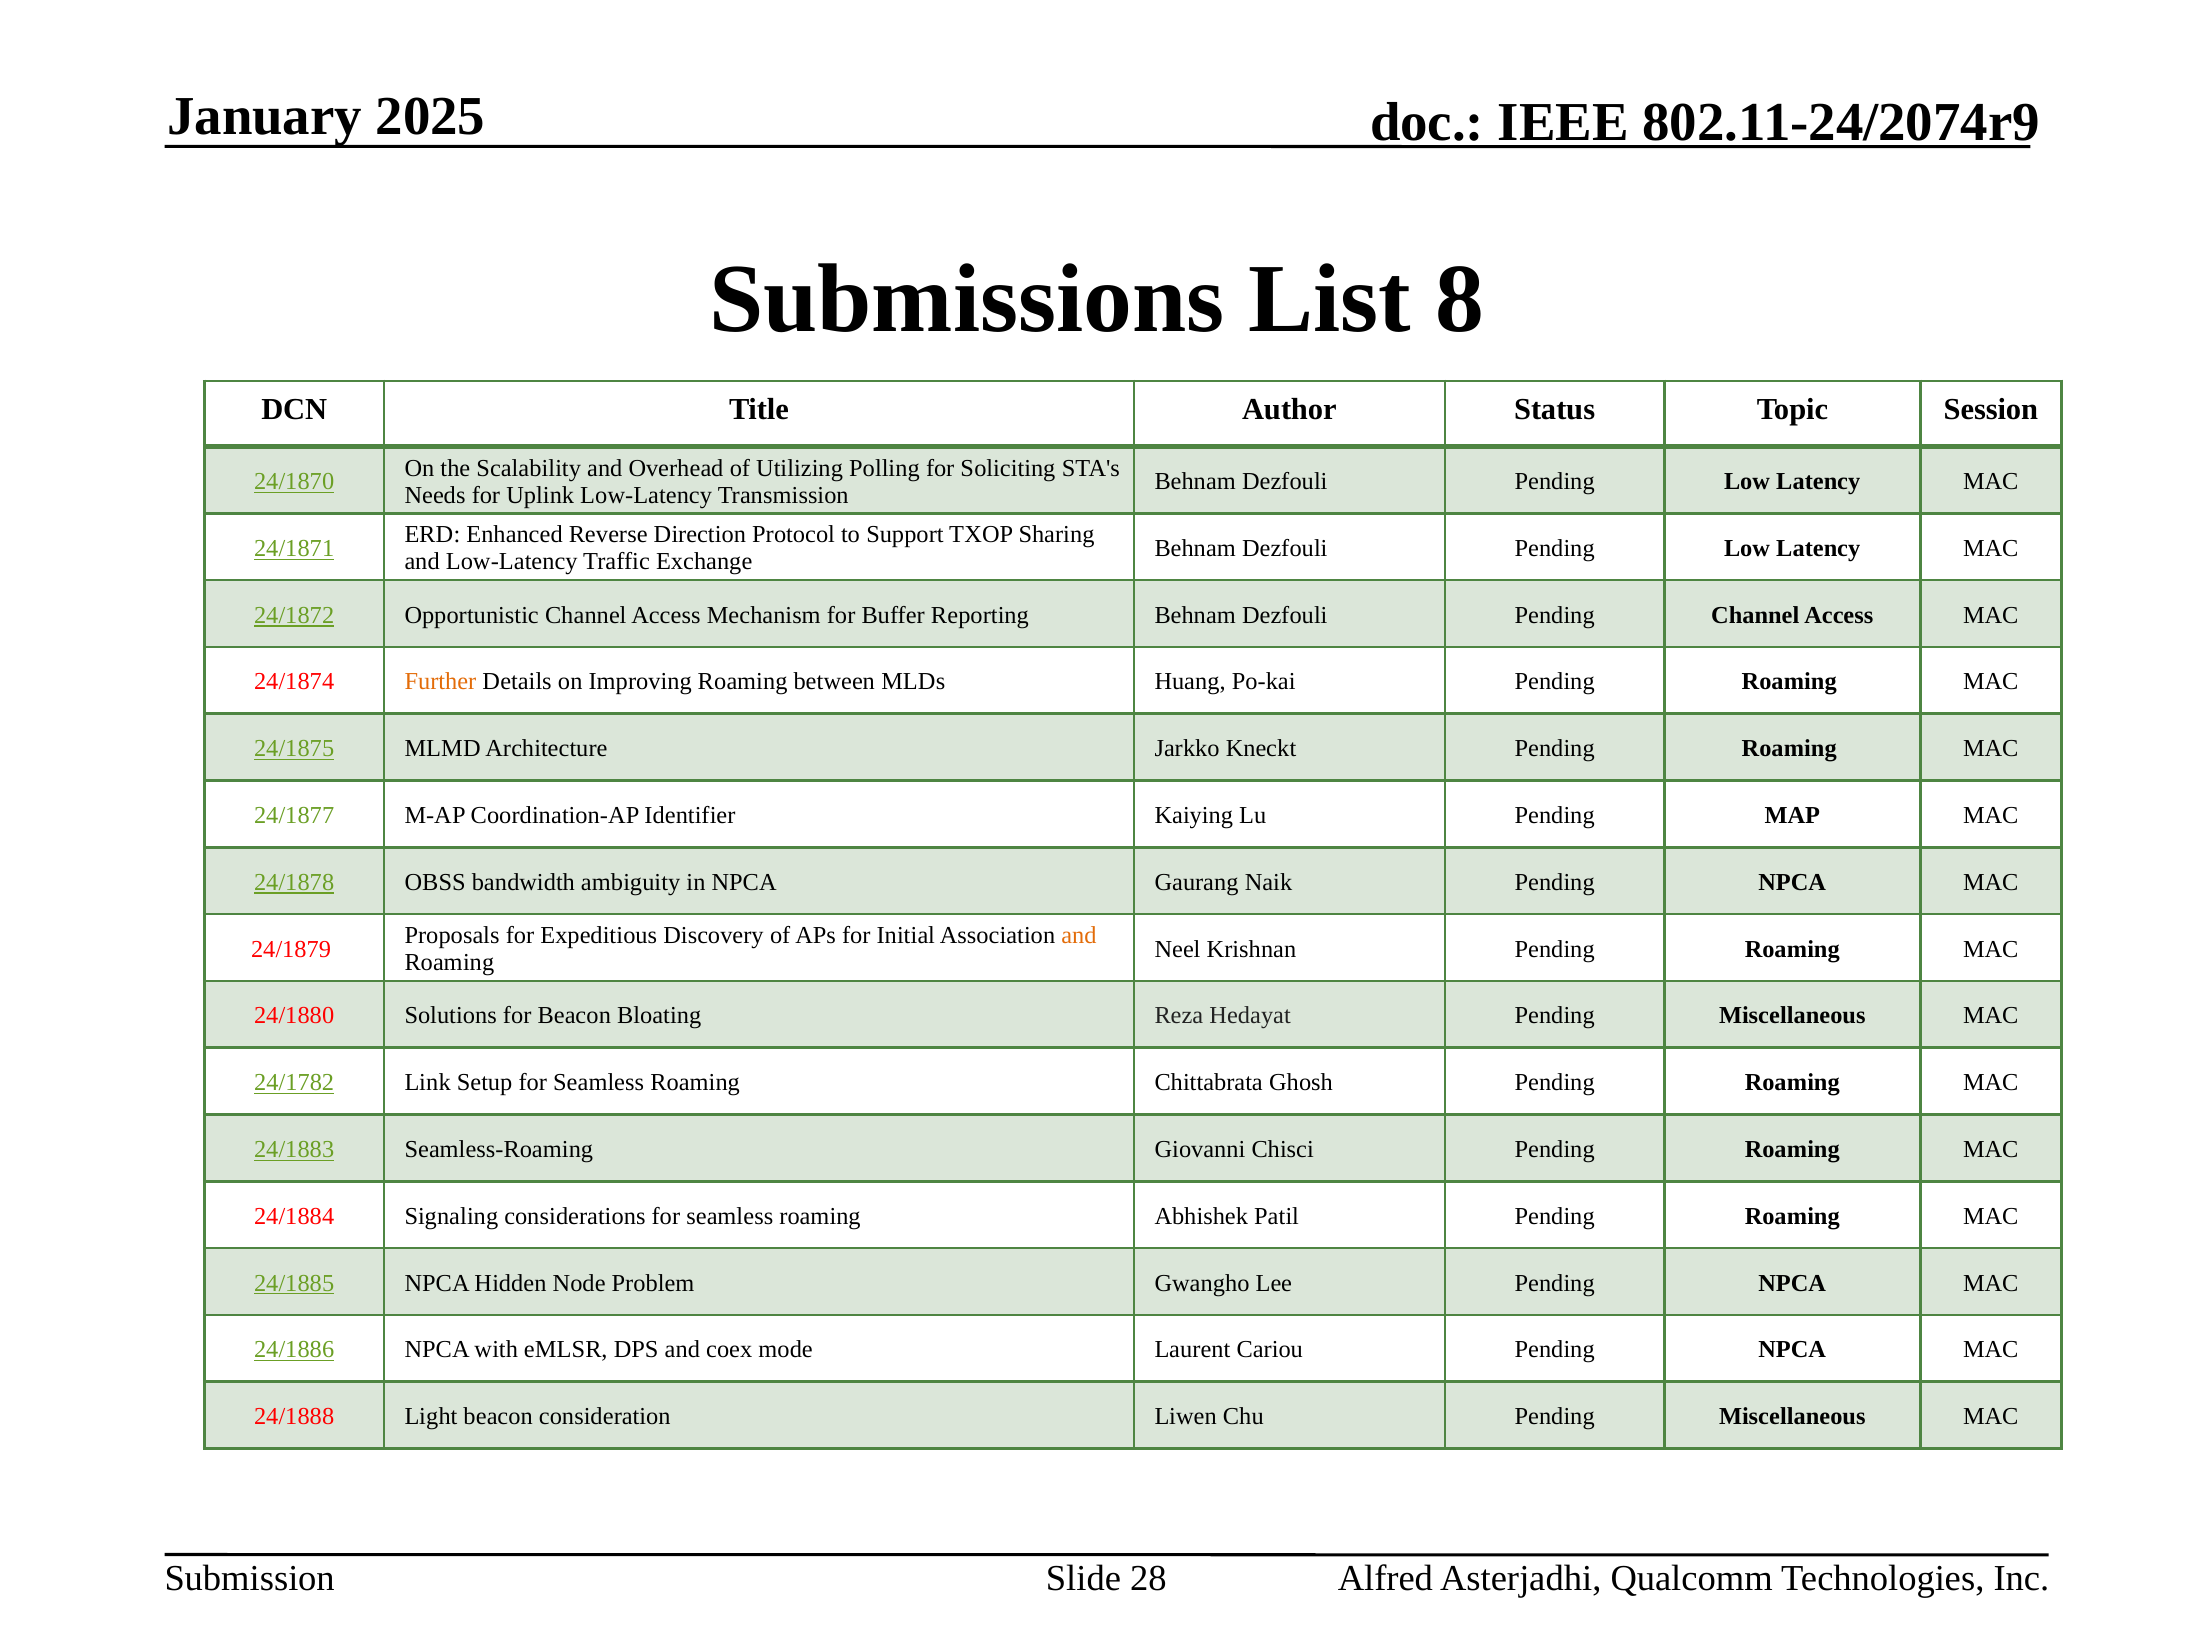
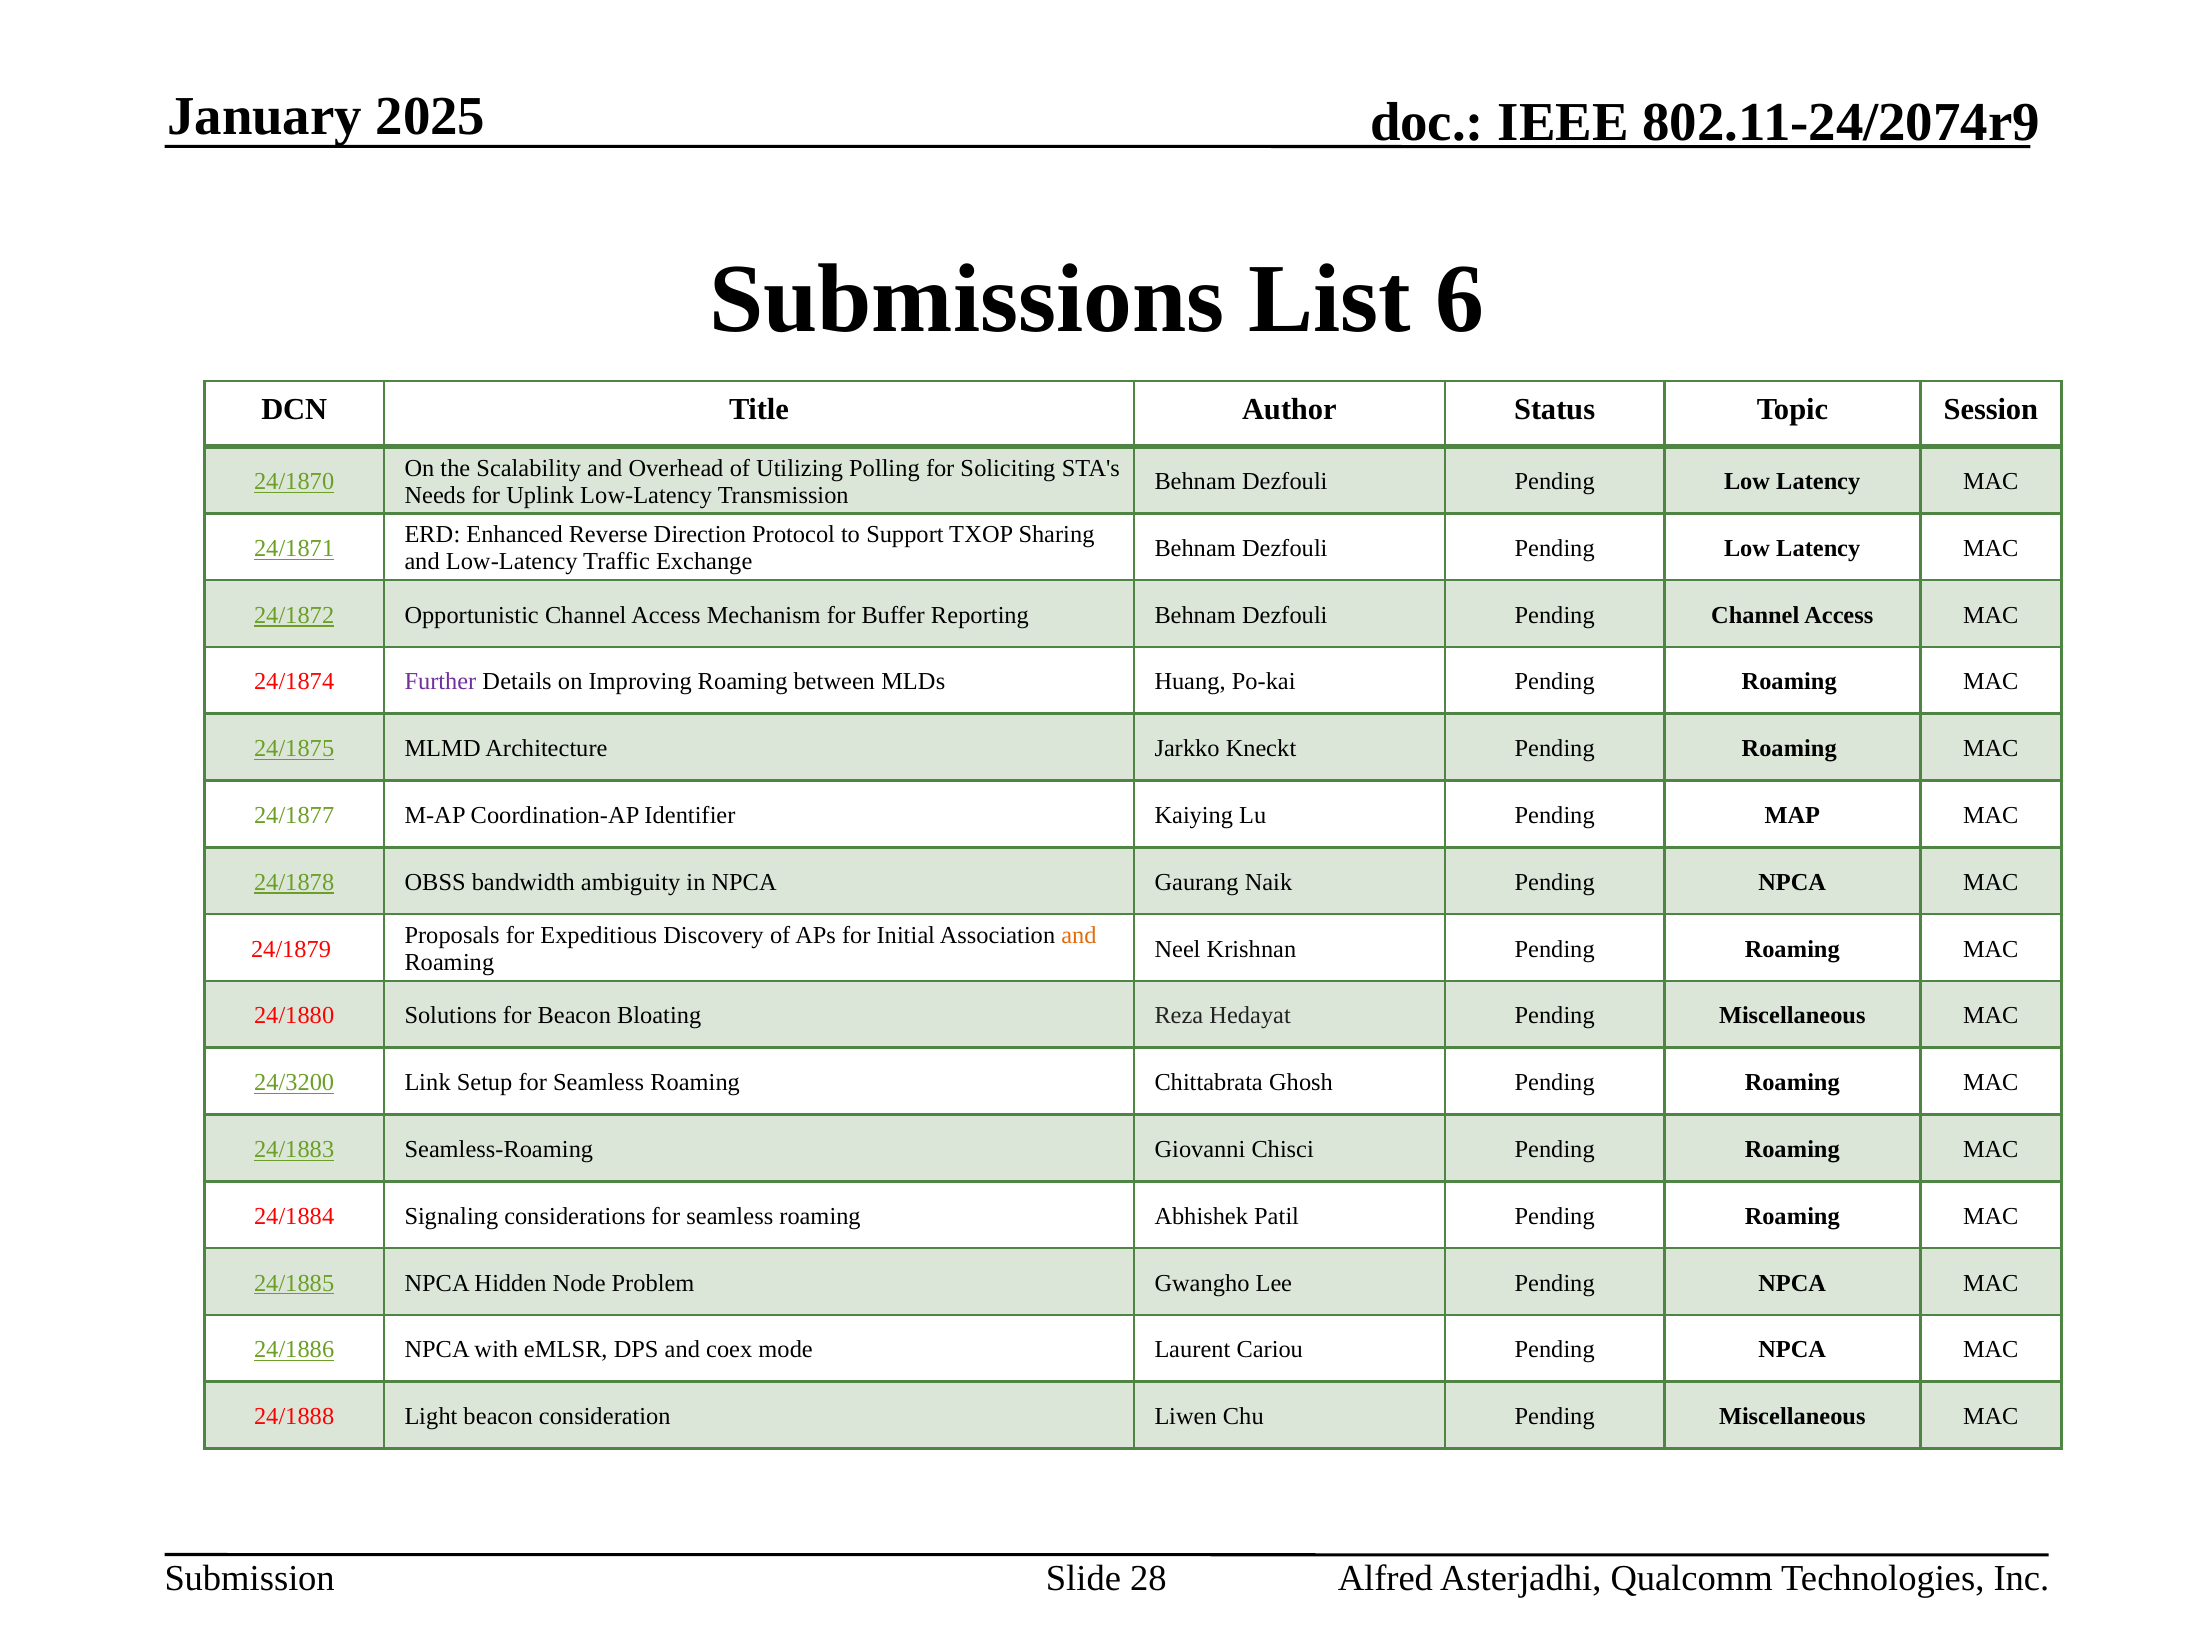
8: 8 -> 6
Further colour: orange -> purple
24/1782: 24/1782 -> 24/3200
